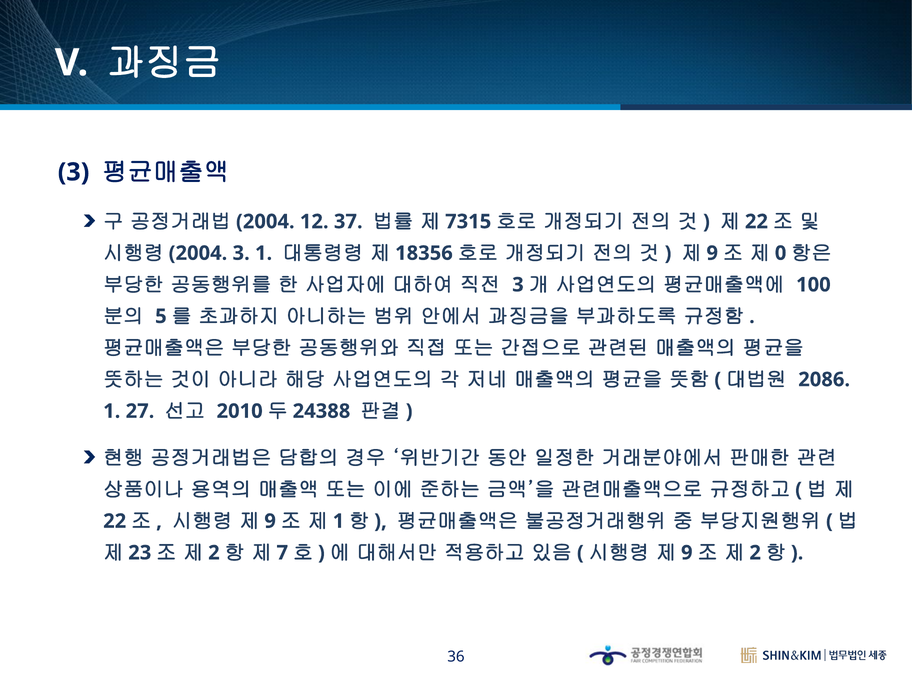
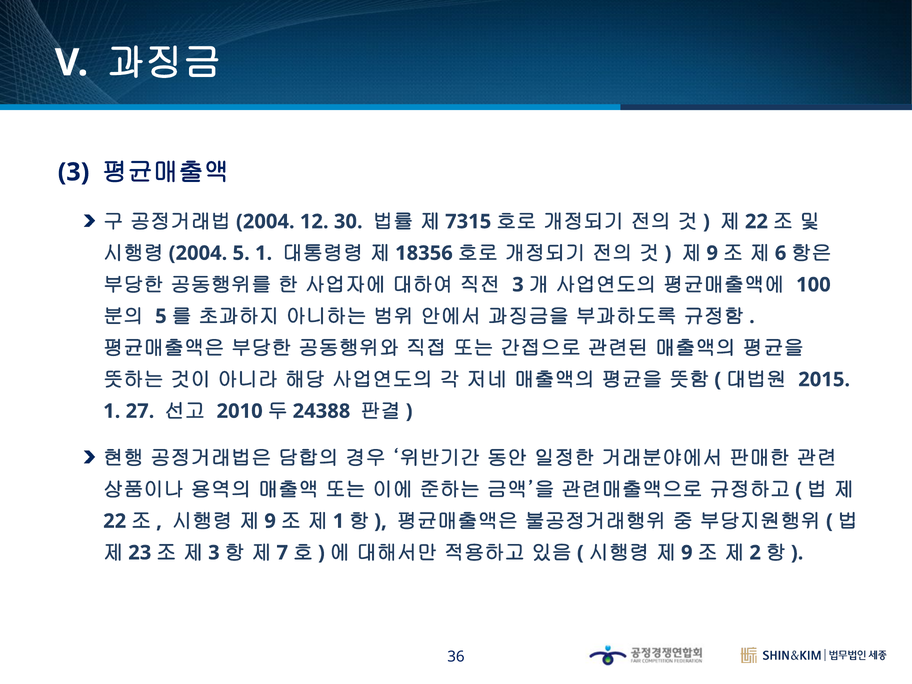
37: 37 -> 30
3 at (241, 253): 3 -> 5
0: 0 -> 6
2086: 2086 -> 2015
2 at (214, 553): 2 -> 3
